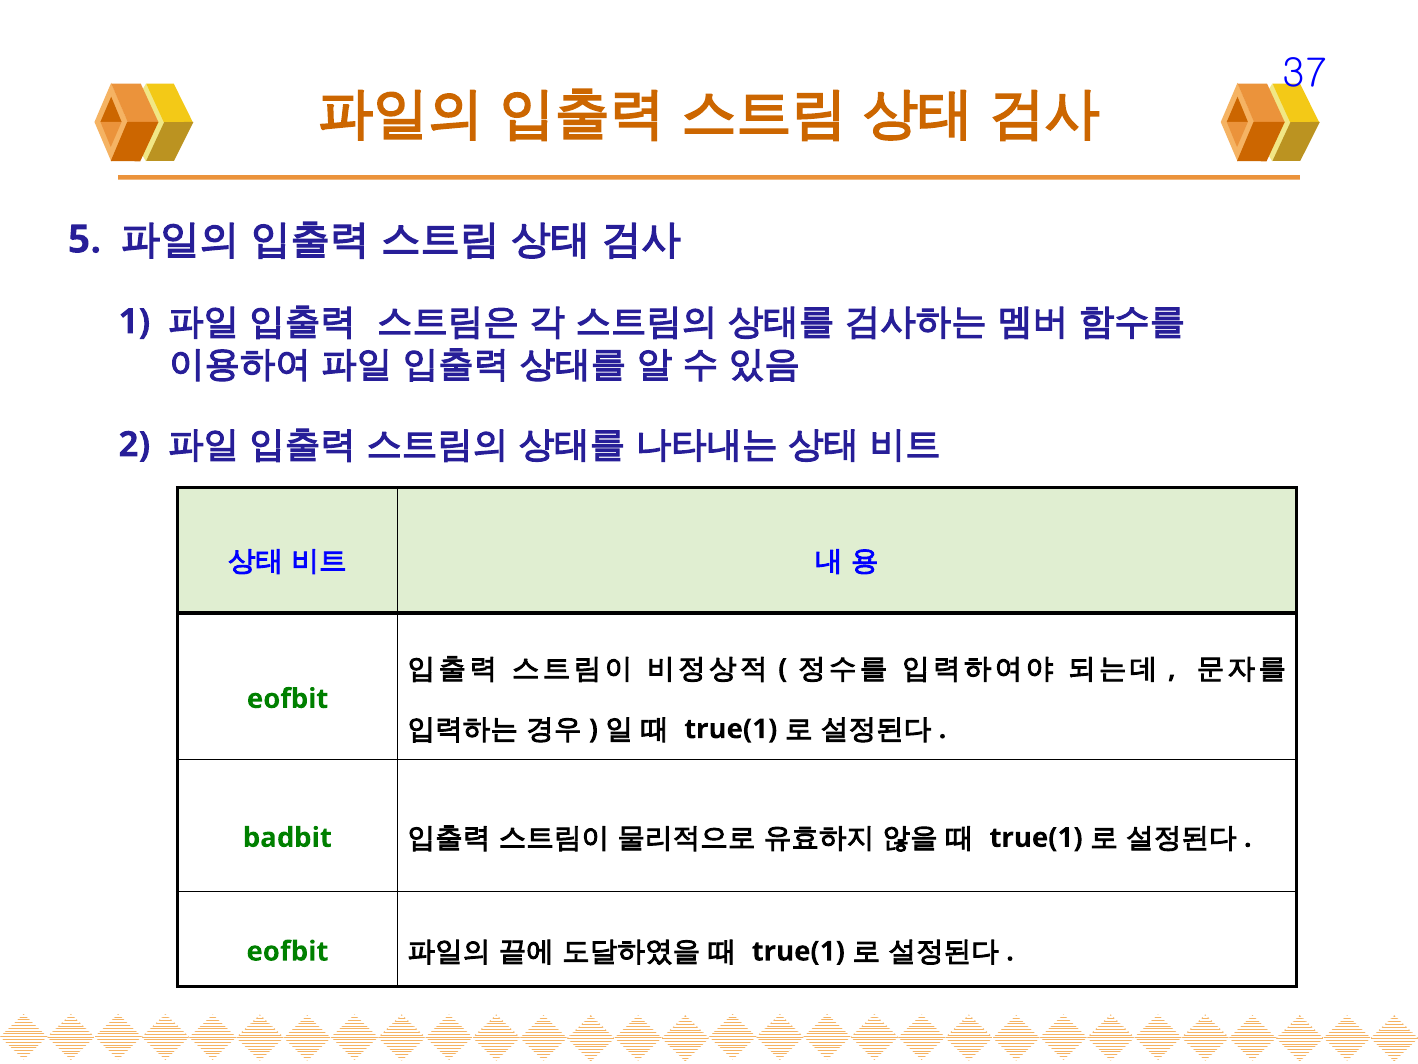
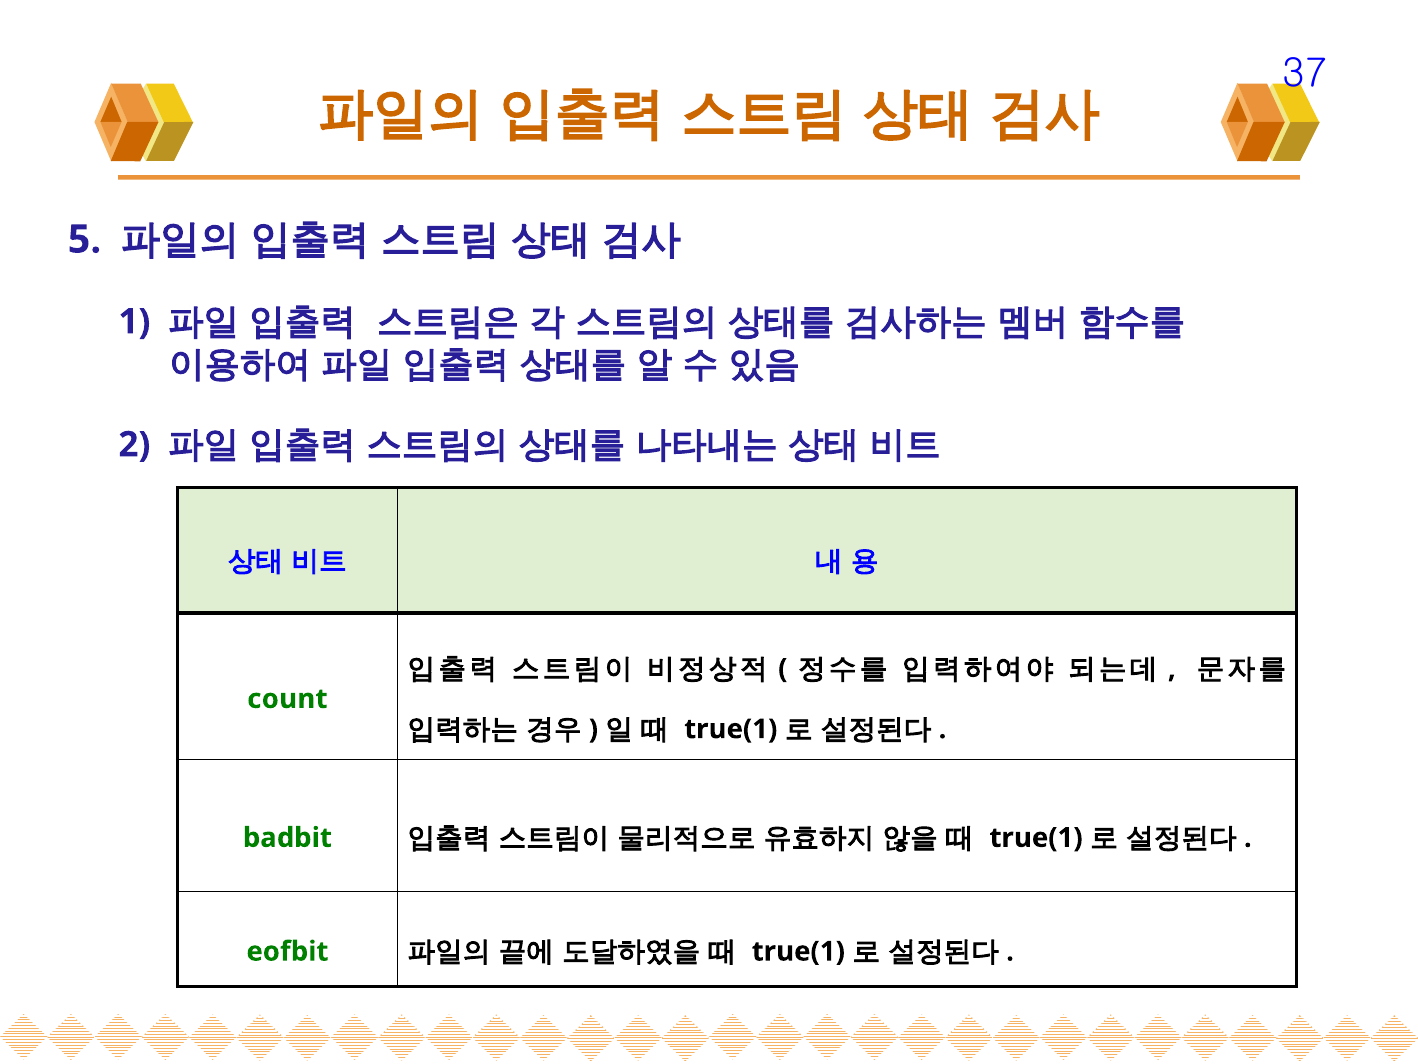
eofbit at (288, 699): eofbit -> count
